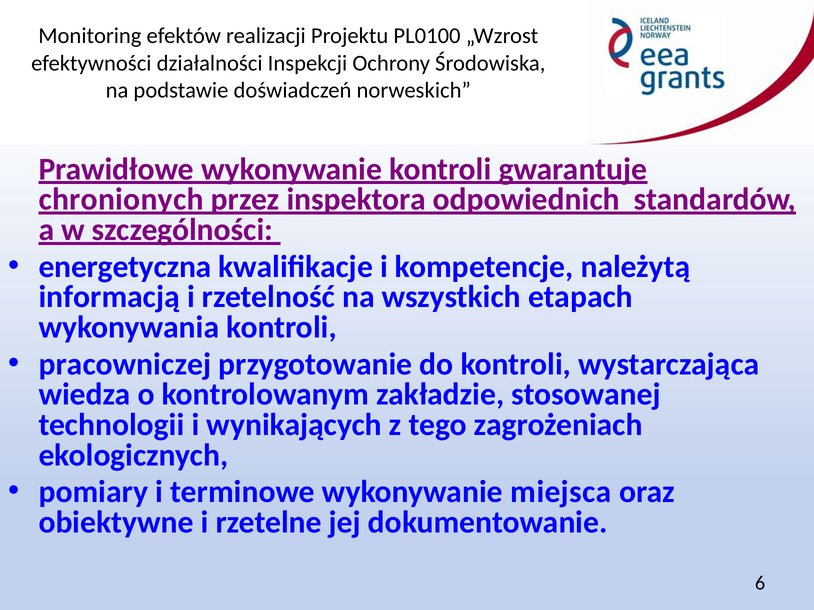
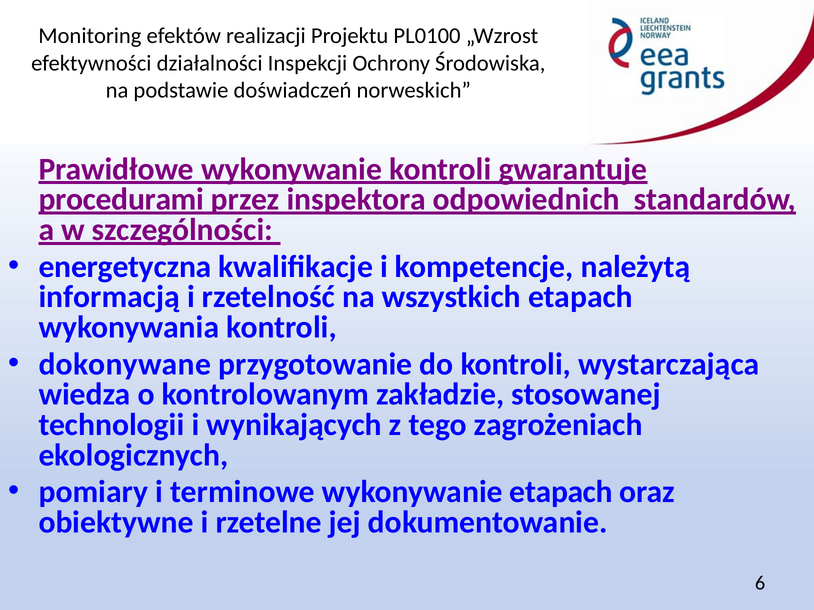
chronionych: chronionych -> procedurami
pracowniczej: pracowniczej -> dokonywane
wykonywanie miejsca: miejsca -> etapach
